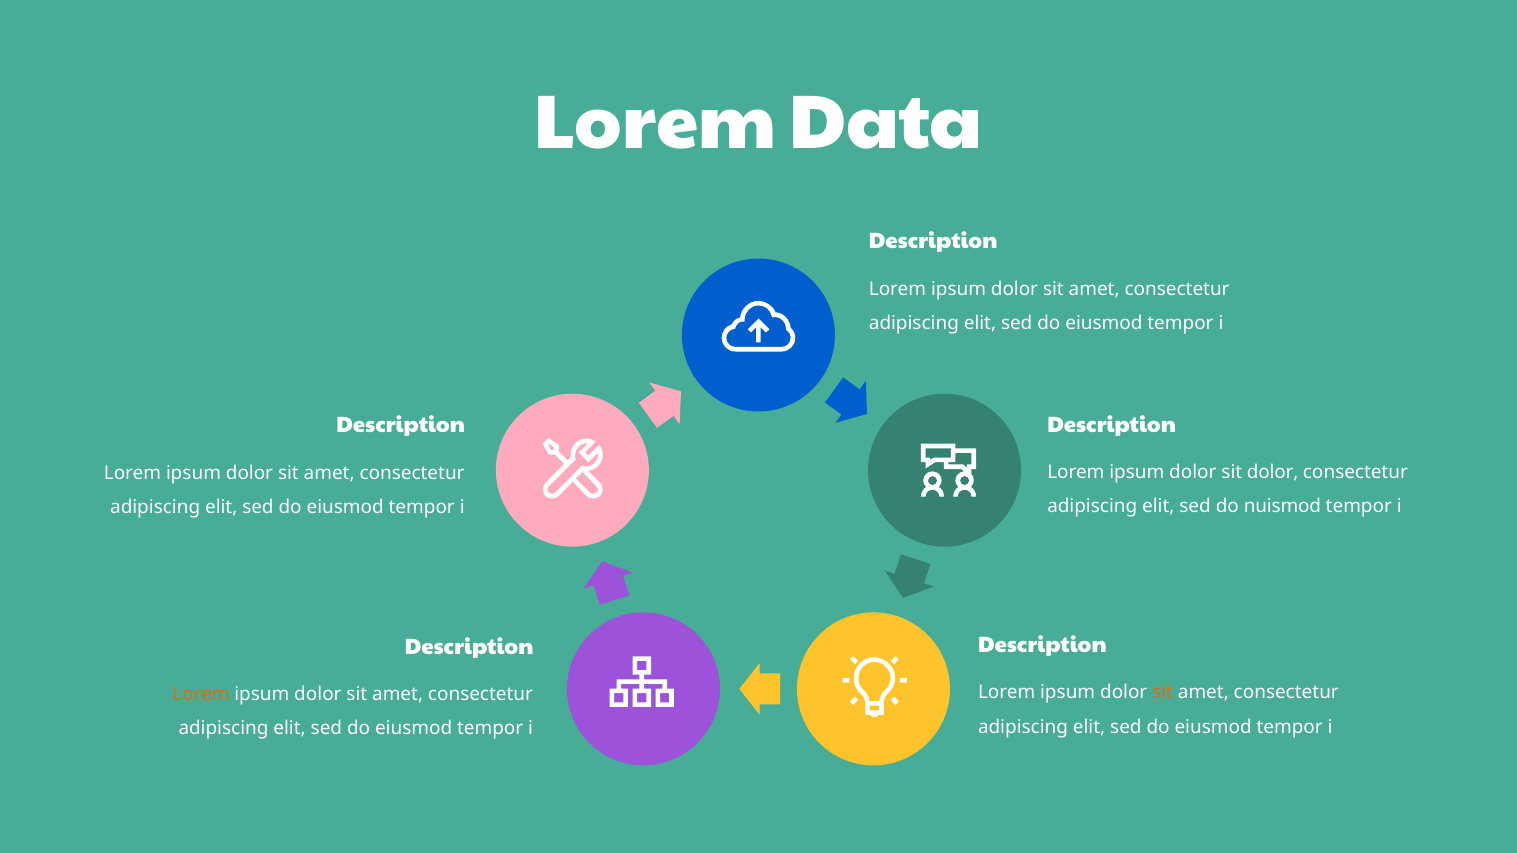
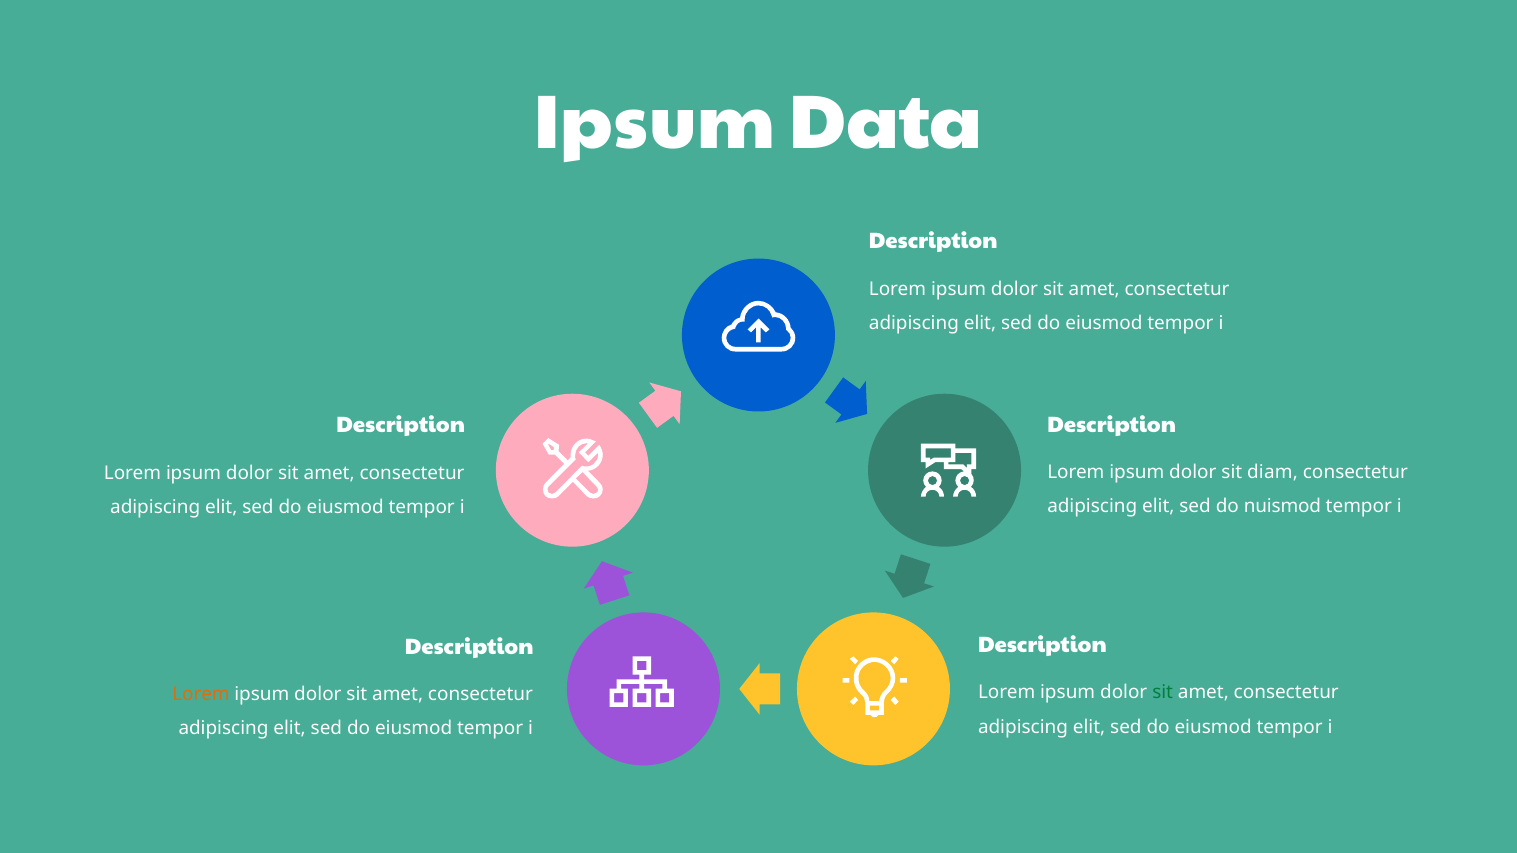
Lorem at (655, 123): Lorem -> Ipsum
sit dolor: dolor -> diam
sit at (1163, 693) colour: orange -> green
